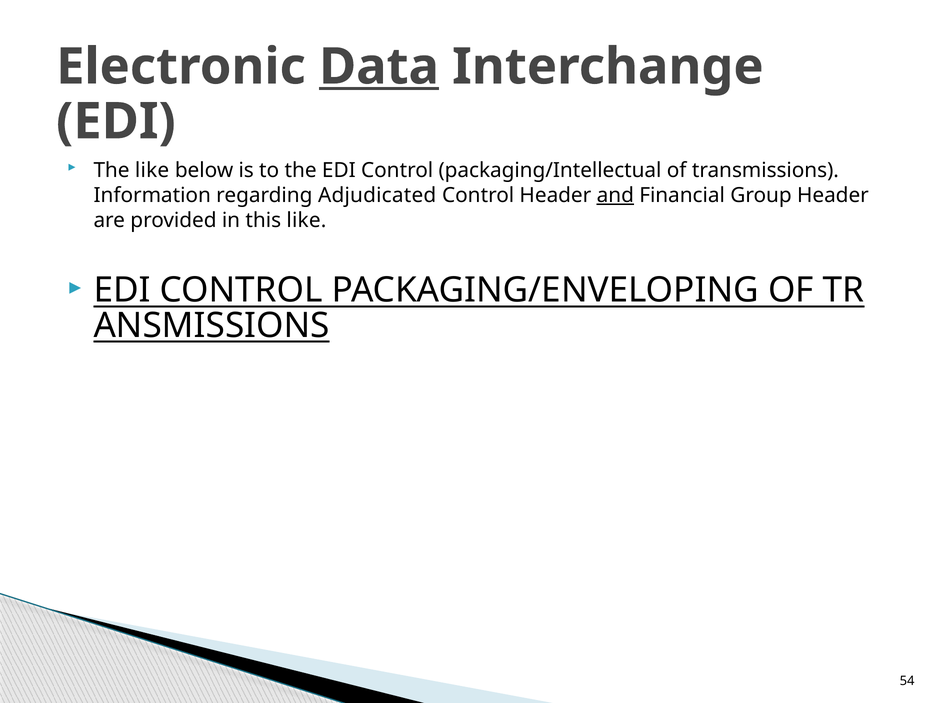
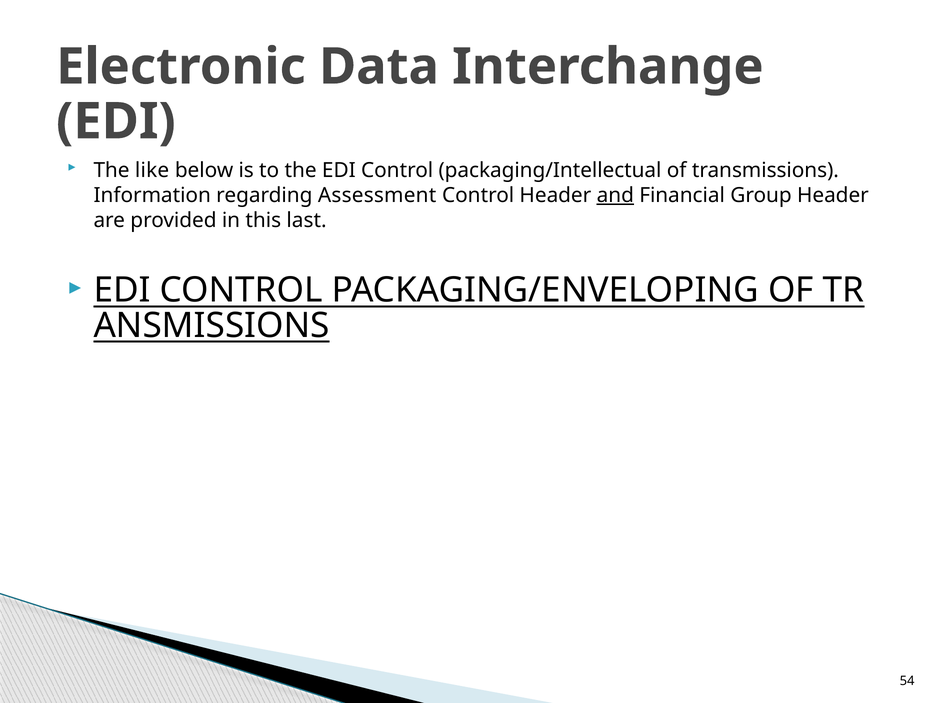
Data underline: present -> none
Adjudicated: Adjudicated -> Assessment
this like: like -> last
